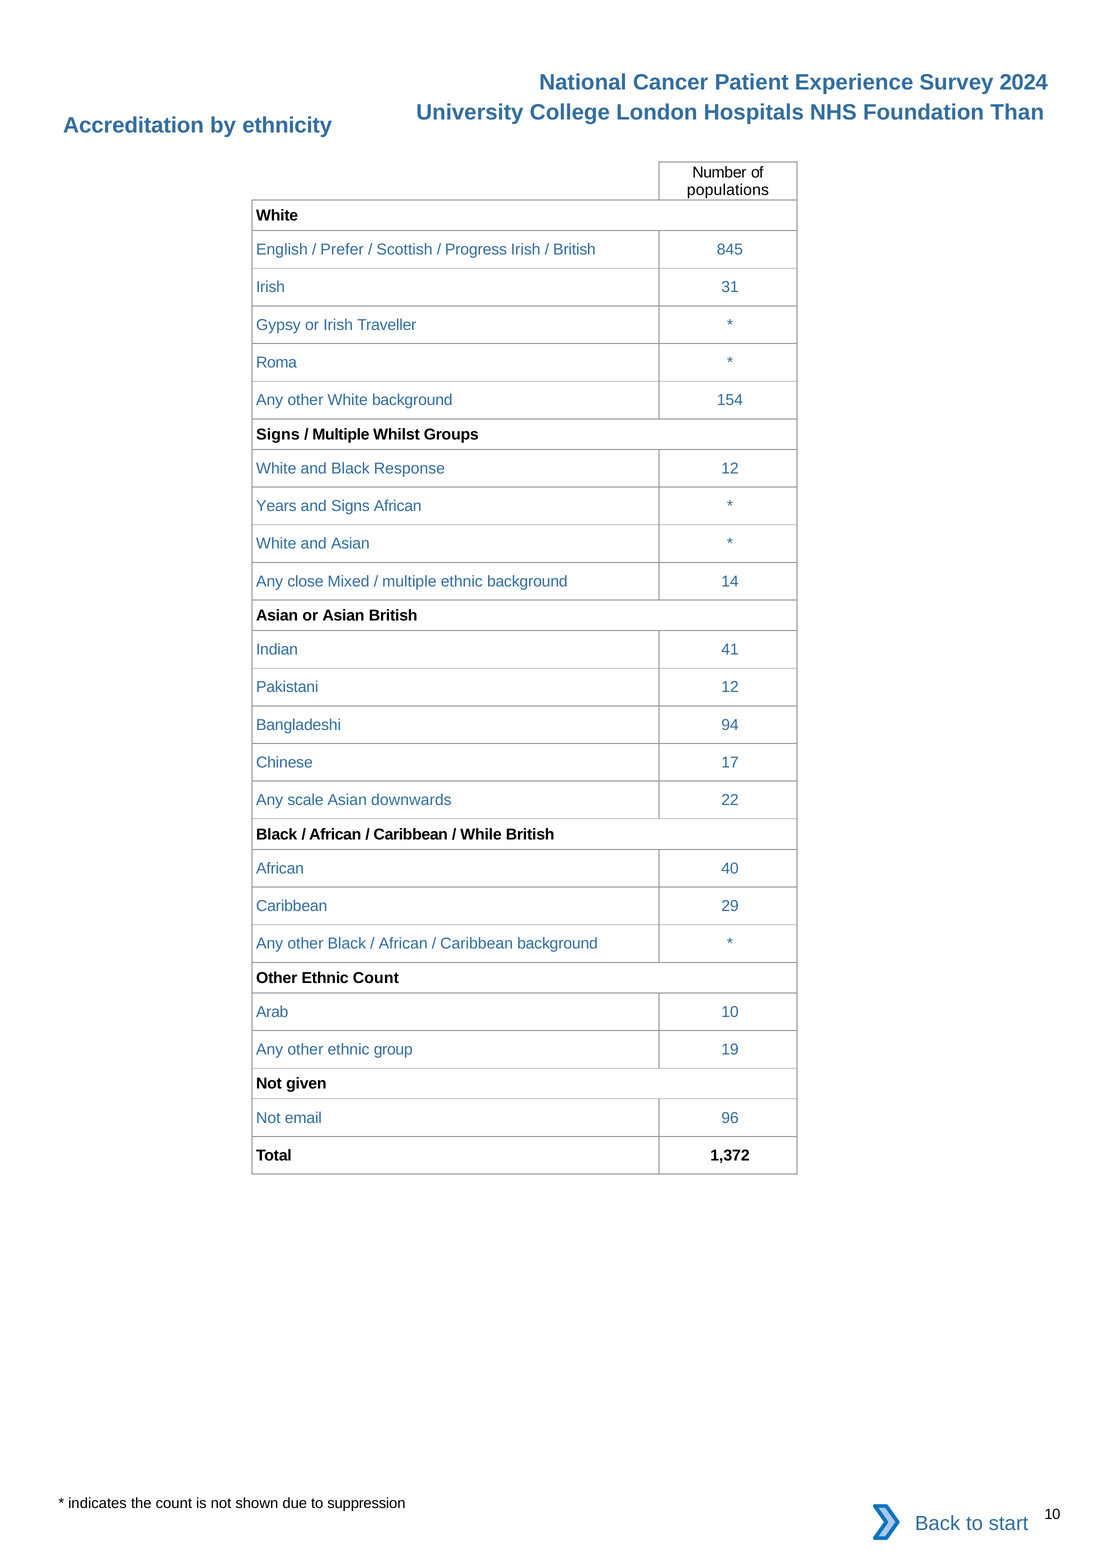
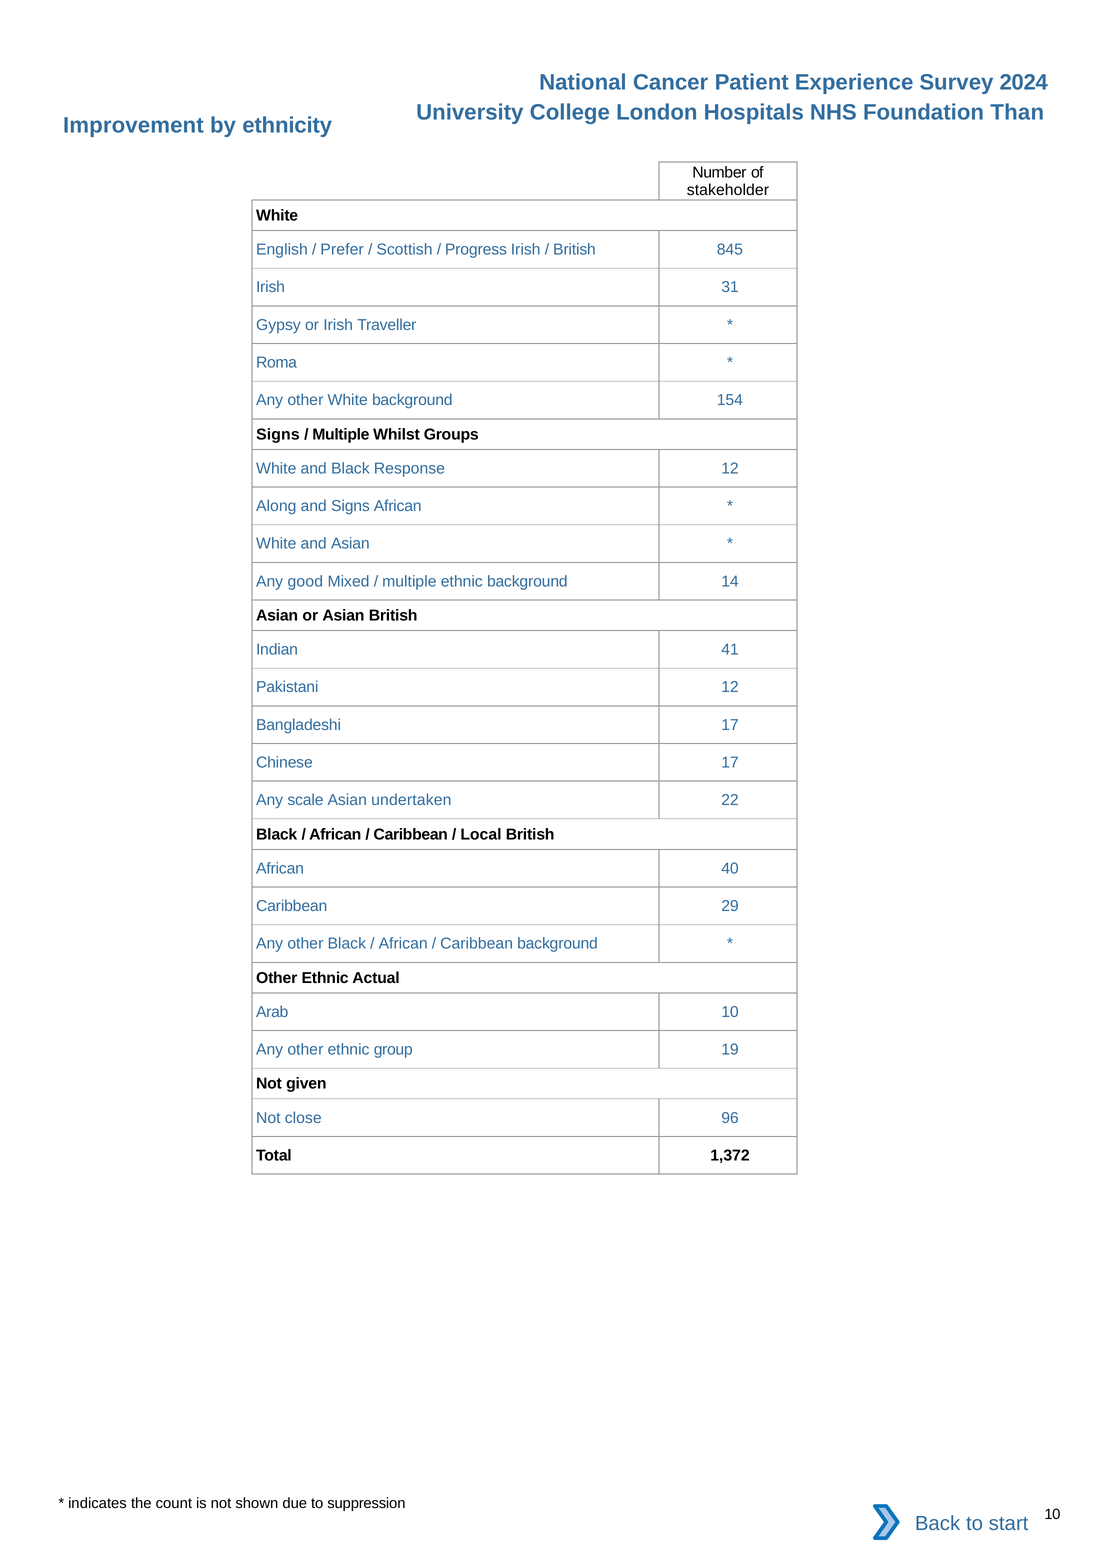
Accreditation: Accreditation -> Improvement
populations: populations -> stakeholder
Years: Years -> Along
close: close -> good
Bangladeshi 94: 94 -> 17
downwards: downwards -> undertaken
While: While -> Local
Ethnic Count: Count -> Actual
email: email -> close
